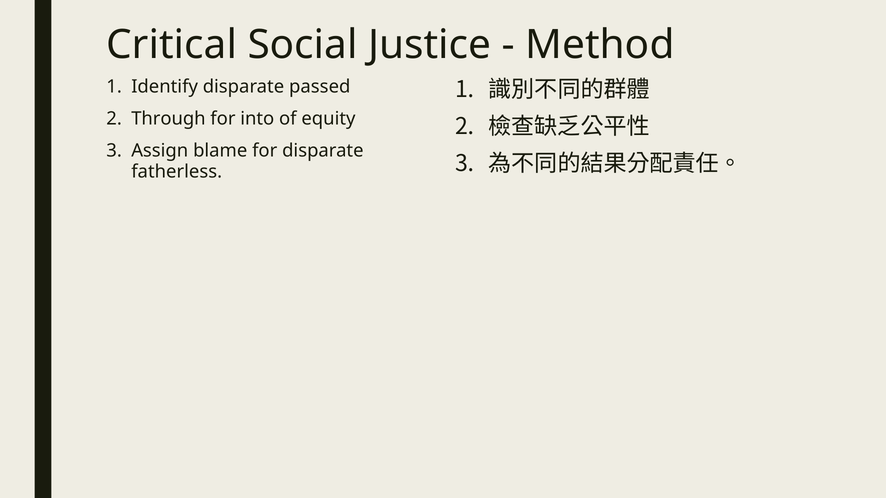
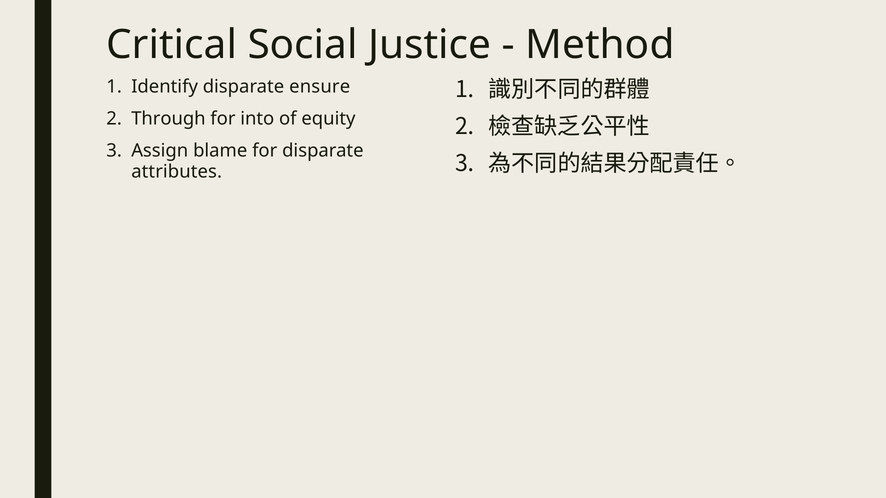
passed: passed -> ensure
fatherless: fatherless -> attributes
